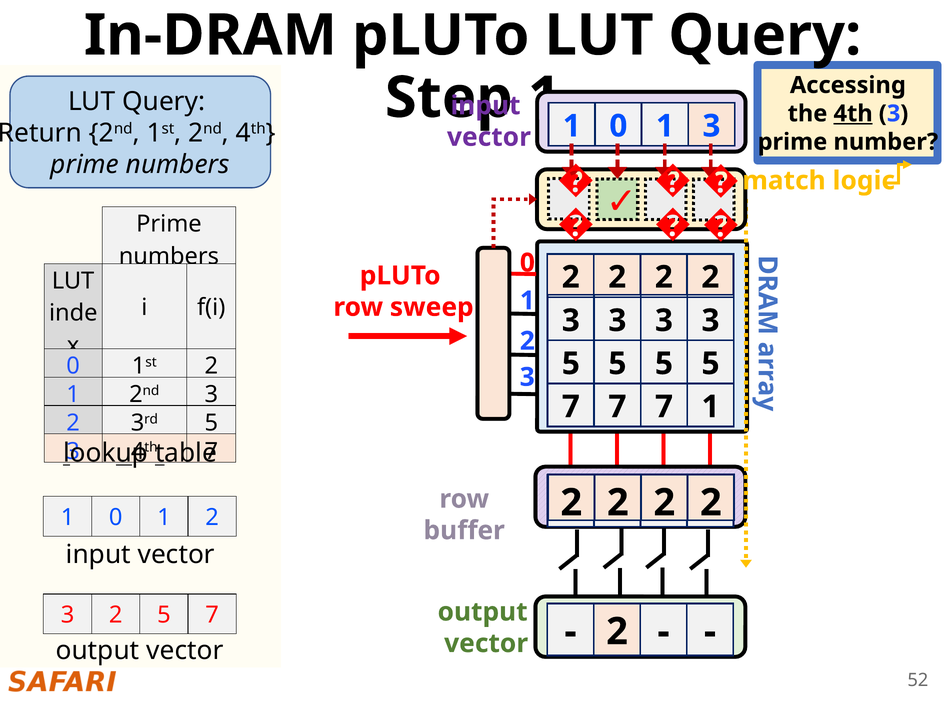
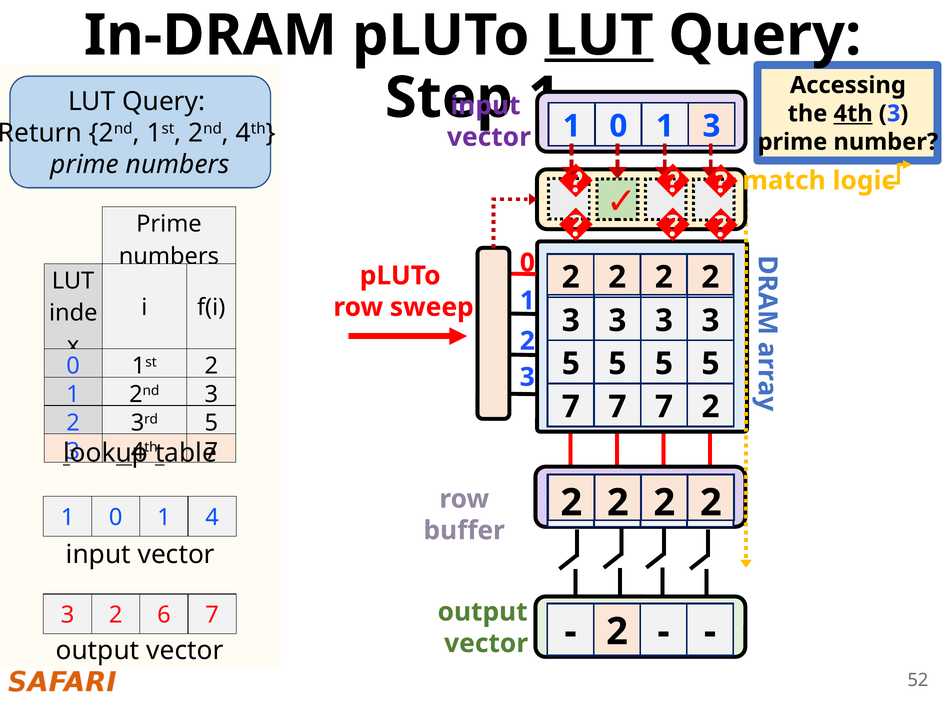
LUT at (599, 35) underline: none -> present
7 7 1: 1 -> 2
1 0 1 2: 2 -> 4
2 5: 5 -> 6
